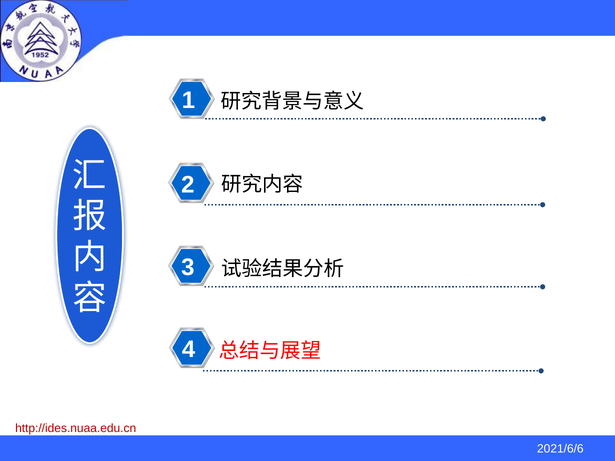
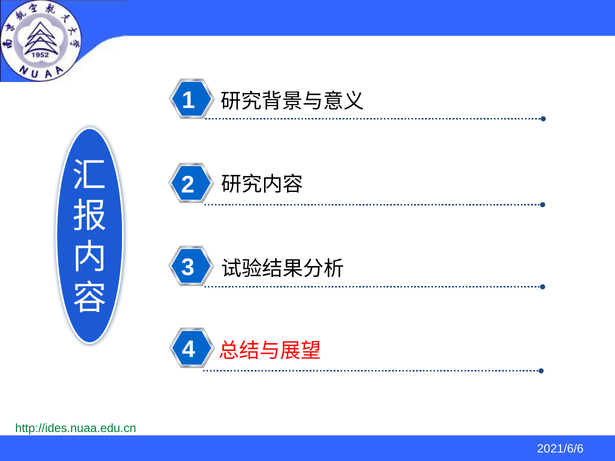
http://ides.nuaa.edu.cn colour: red -> green
